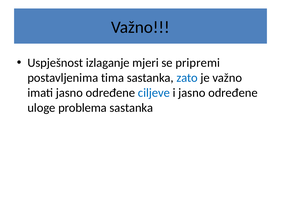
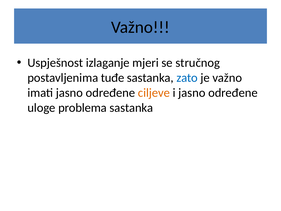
pripremi: pripremi -> stručnog
tima: tima -> tuđe
ciljeve colour: blue -> orange
